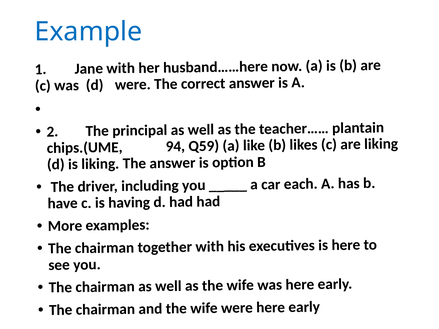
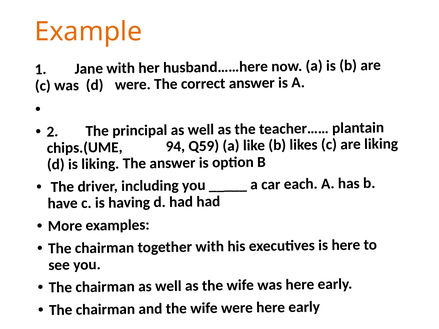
Example colour: blue -> orange
